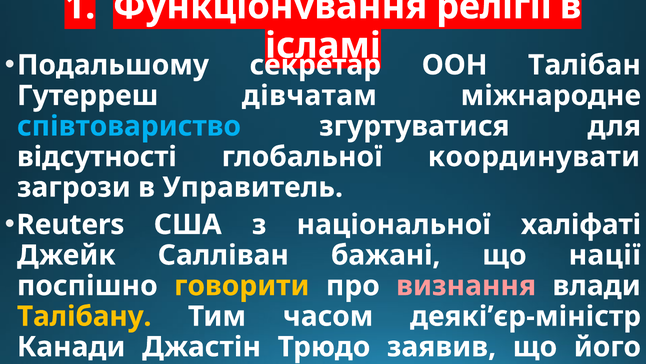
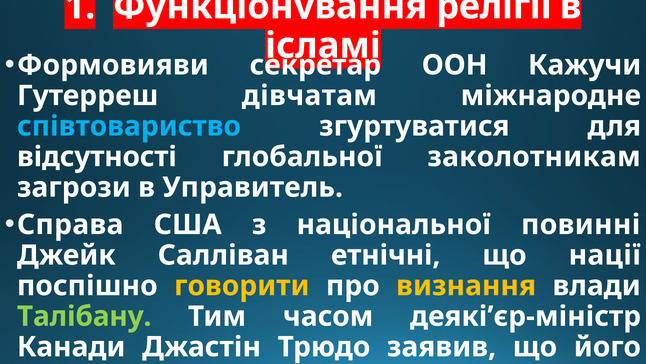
Подальшому: Подальшому -> Формовияви
Талібан: Талібан -> Кажучи
координувати: координувати -> заколотникам
Reuters: Reuters -> Справа
халіфаті: халіфаті -> повинні
бажані: бажані -> етнічні
визнання colour: pink -> yellow
Талібану at (84, 316) colour: yellow -> light green
